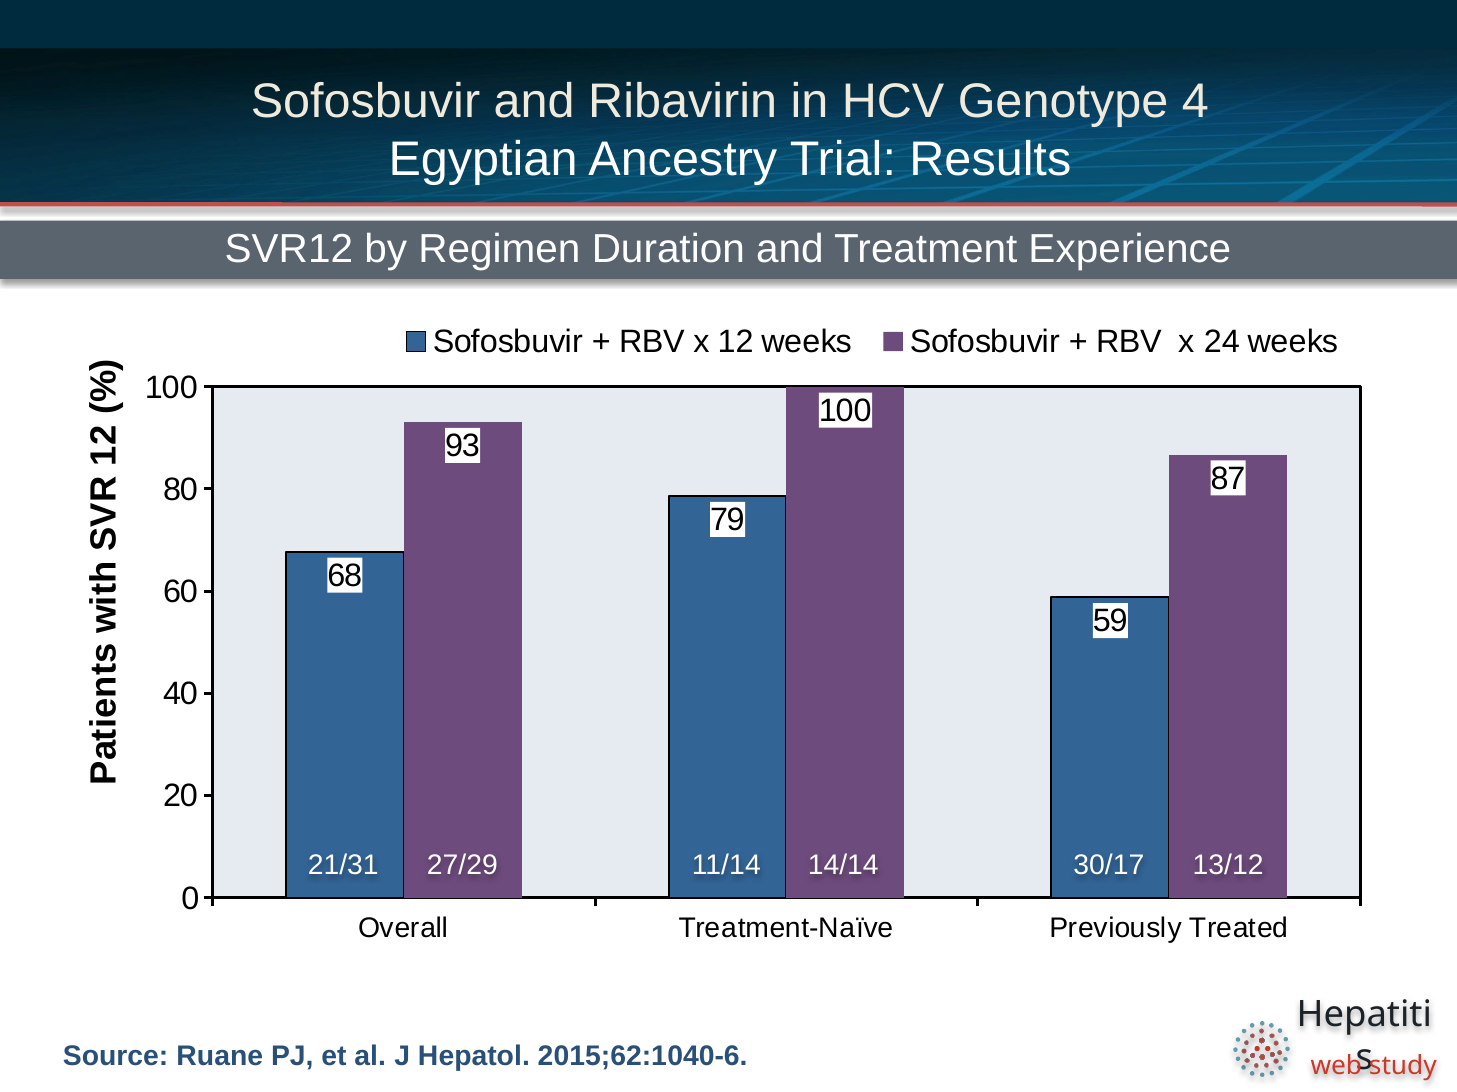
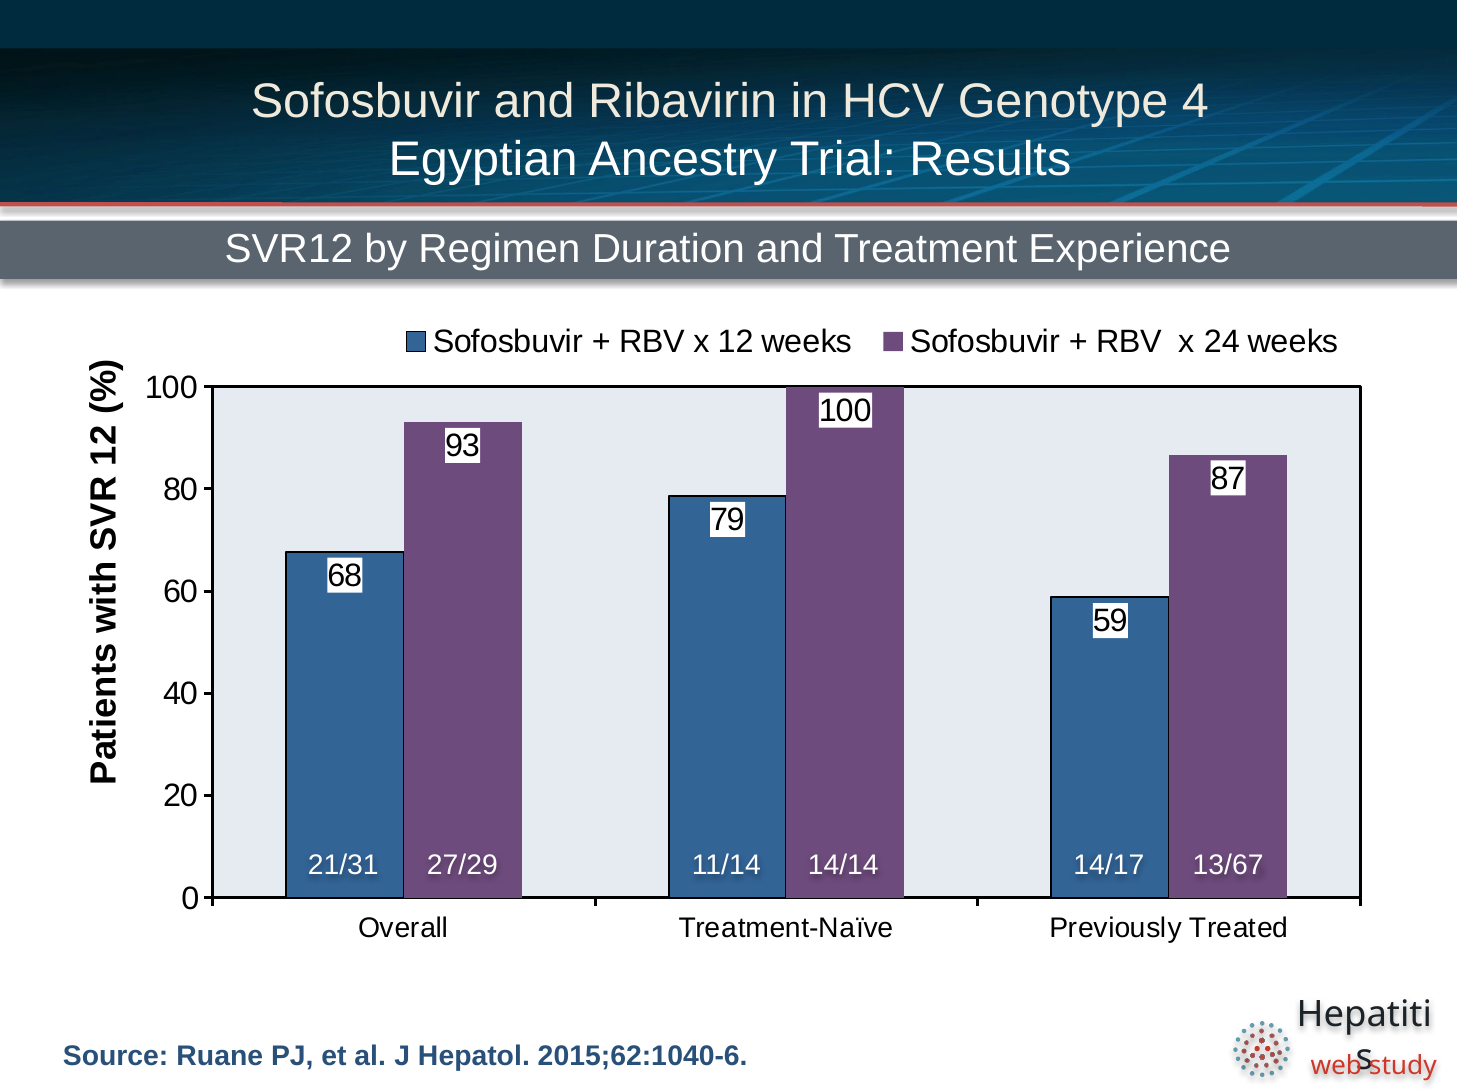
30/17: 30/17 -> 14/17
13/12: 13/12 -> 13/67
